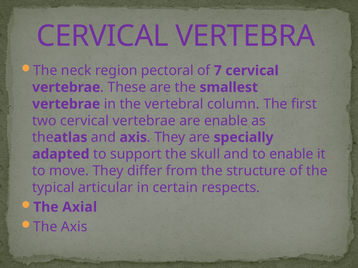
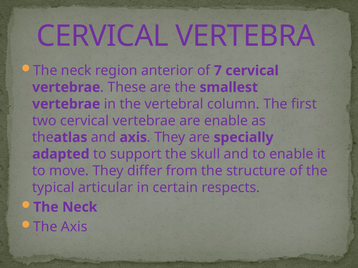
pectoral: pectoral -> anterior
Axial at (80, 207): Axial -> Neck
